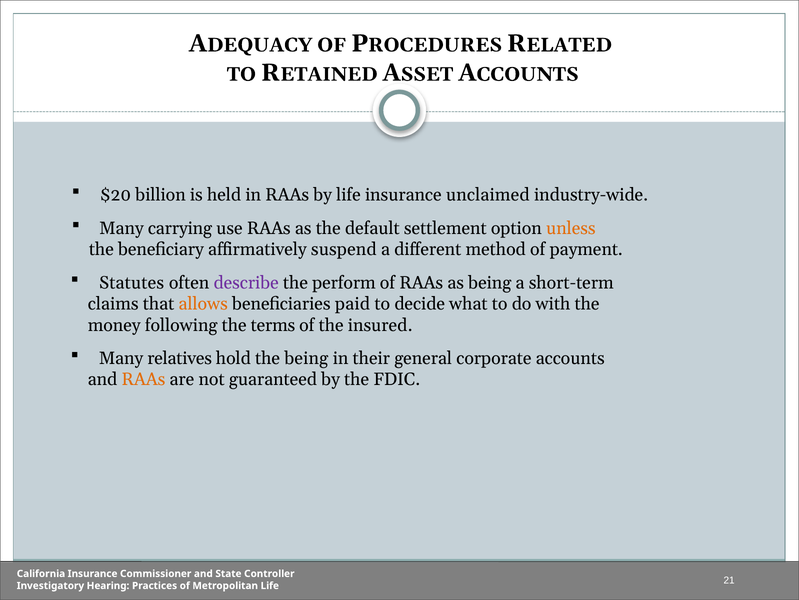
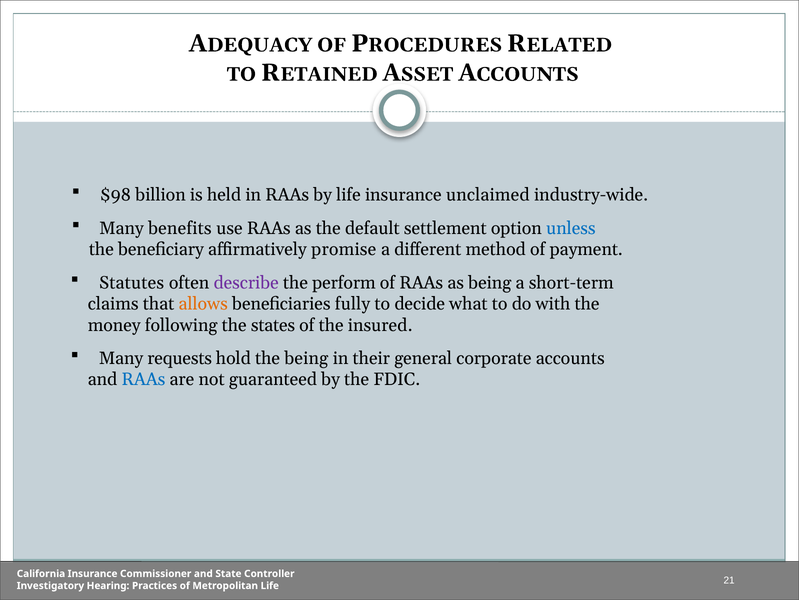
$20: $20 -> $98
carrying: carrying -> benefits
unless colour: orange -> blue
suspend: suspend -> promise
paid: paid -> fully
terms: terms -> states
relatives: relatives -> requests
RAAs at (143, 379) colour: orange -> blue
